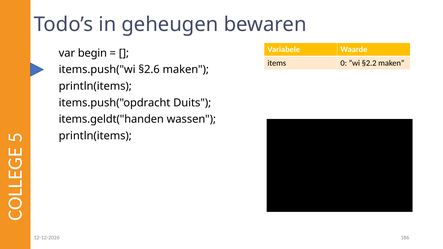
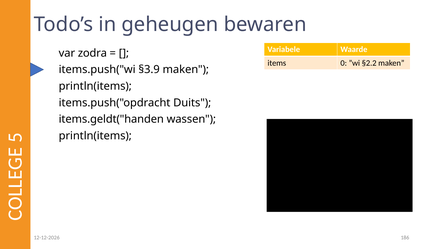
begin: begin -> zodra
§2.6: §2.6 -> §3.9
